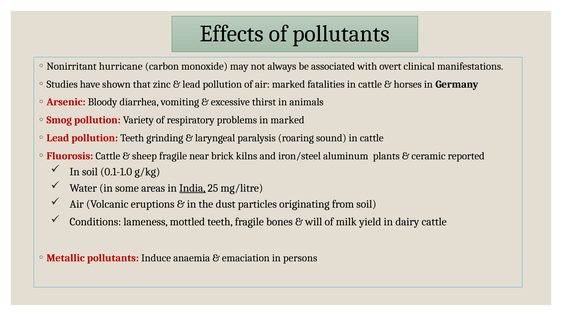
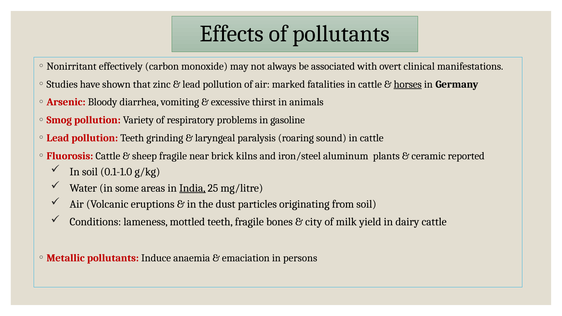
hurricane: hurricane -> effectively
horses underline: none -> present
in marked: marked -> gasoline
will: will -> city
